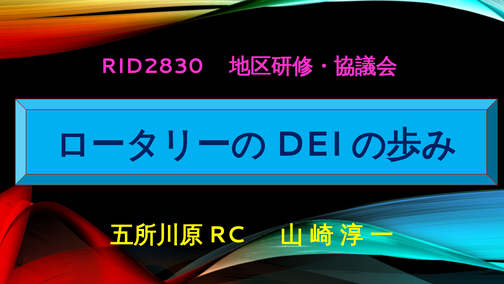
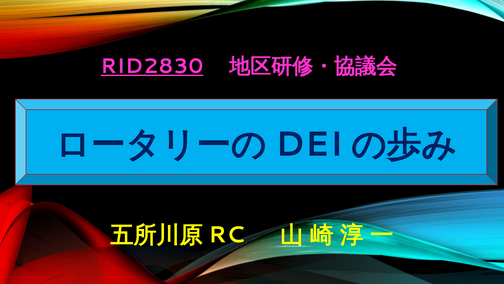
RID2830 underline: none -> present
